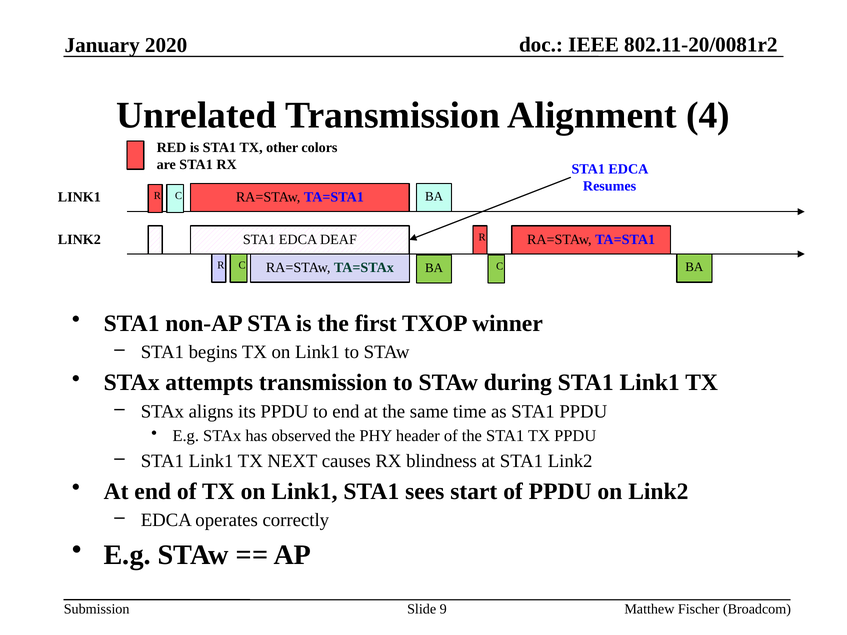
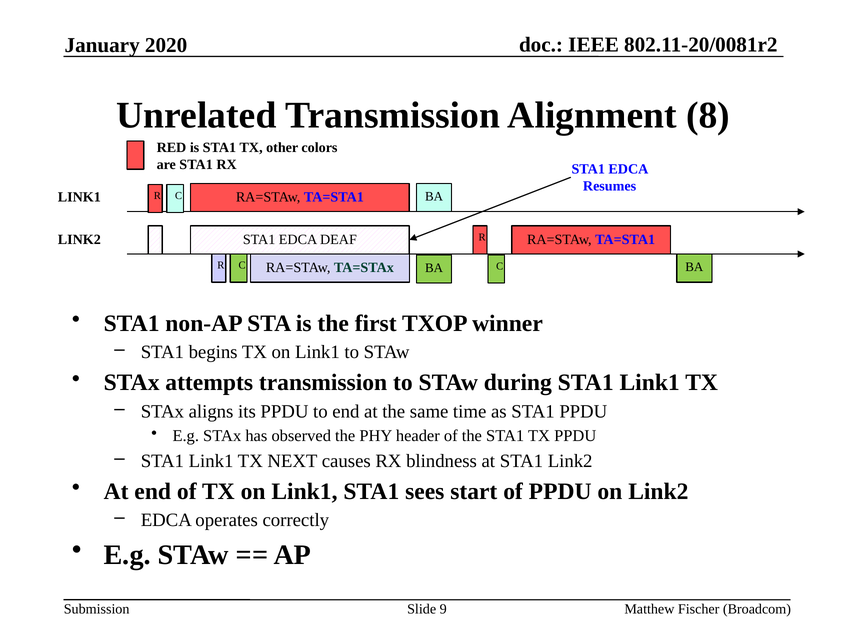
4: 4 -> 8
